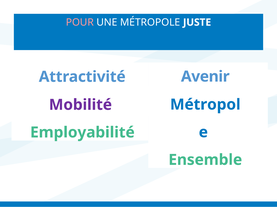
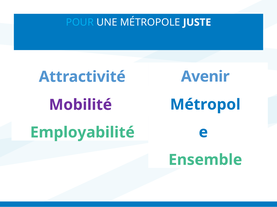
POUR colour: pink -> light blue
